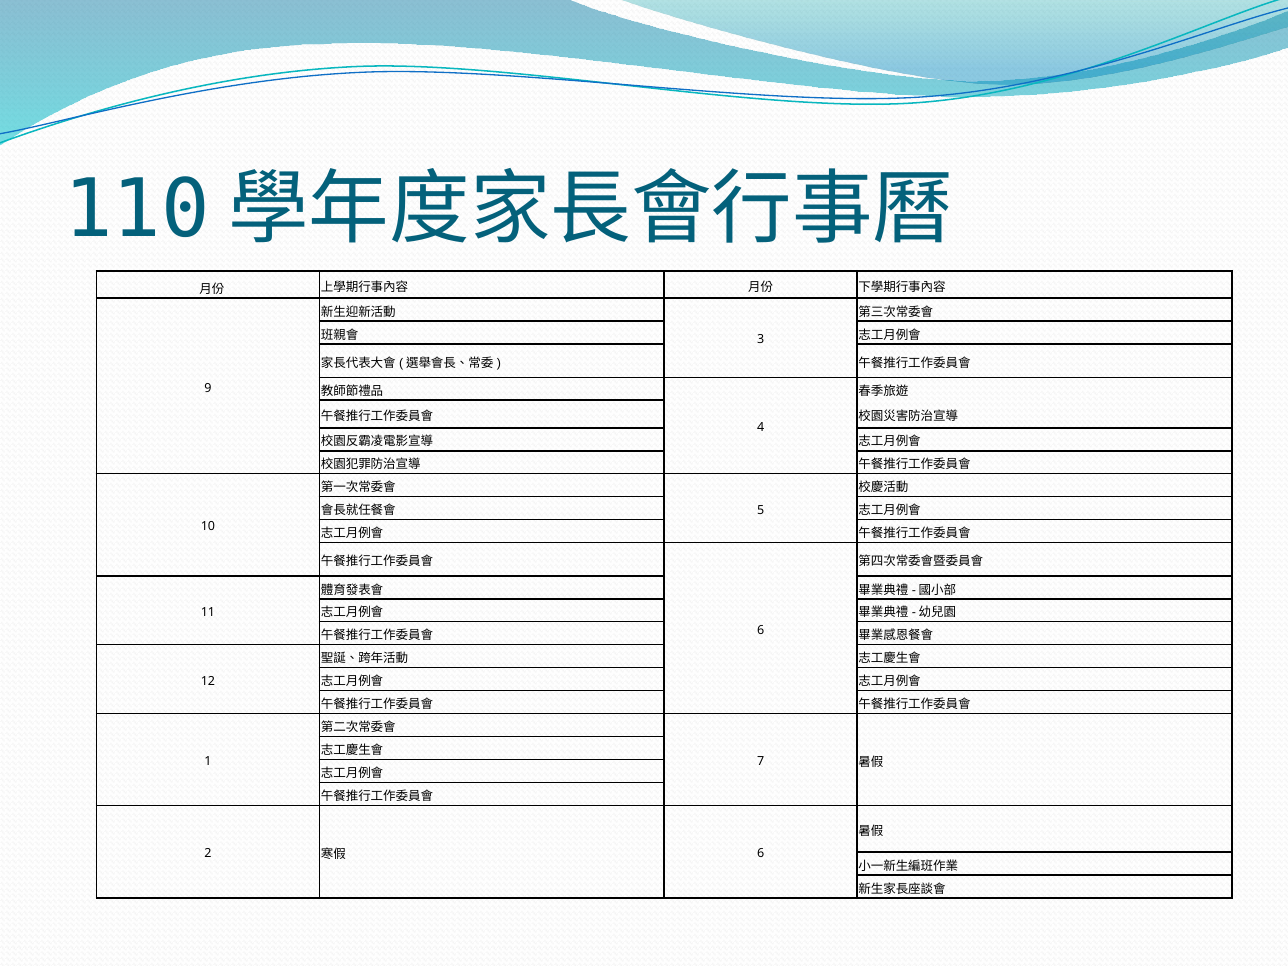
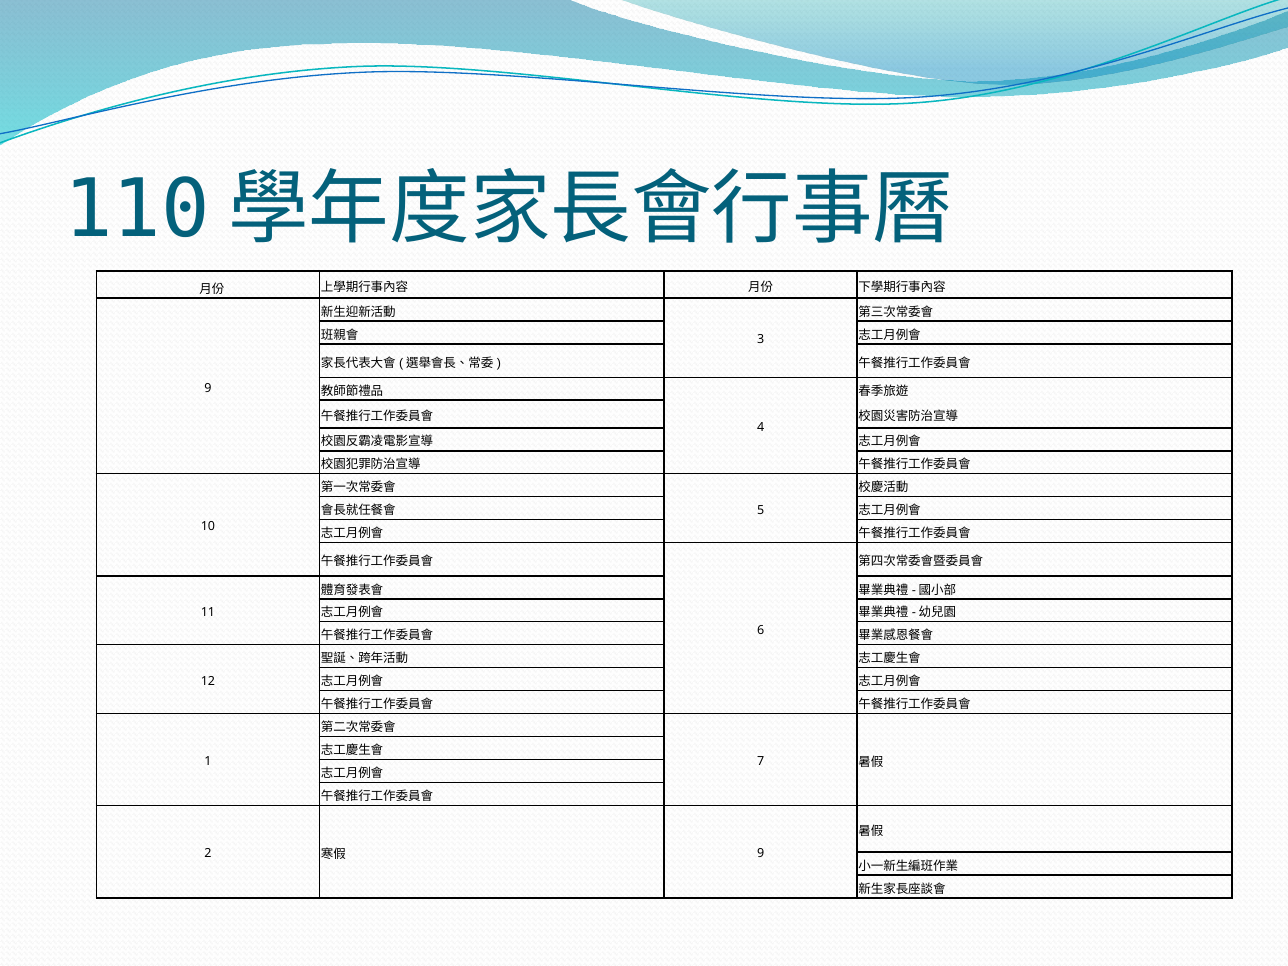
6 at (761, 854): 6 -> 9
